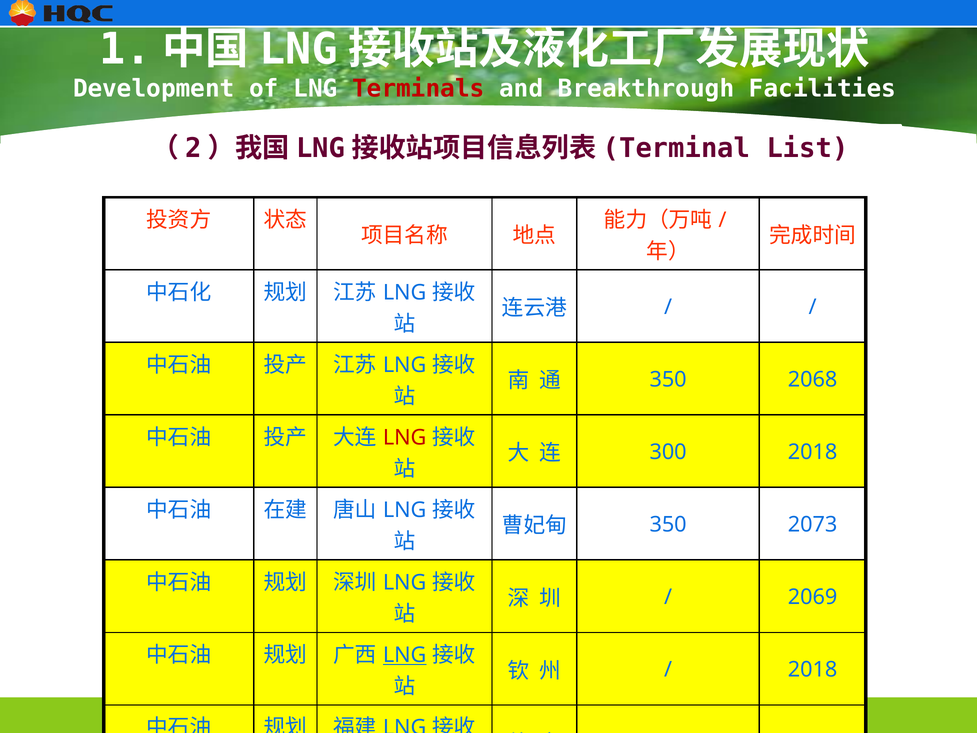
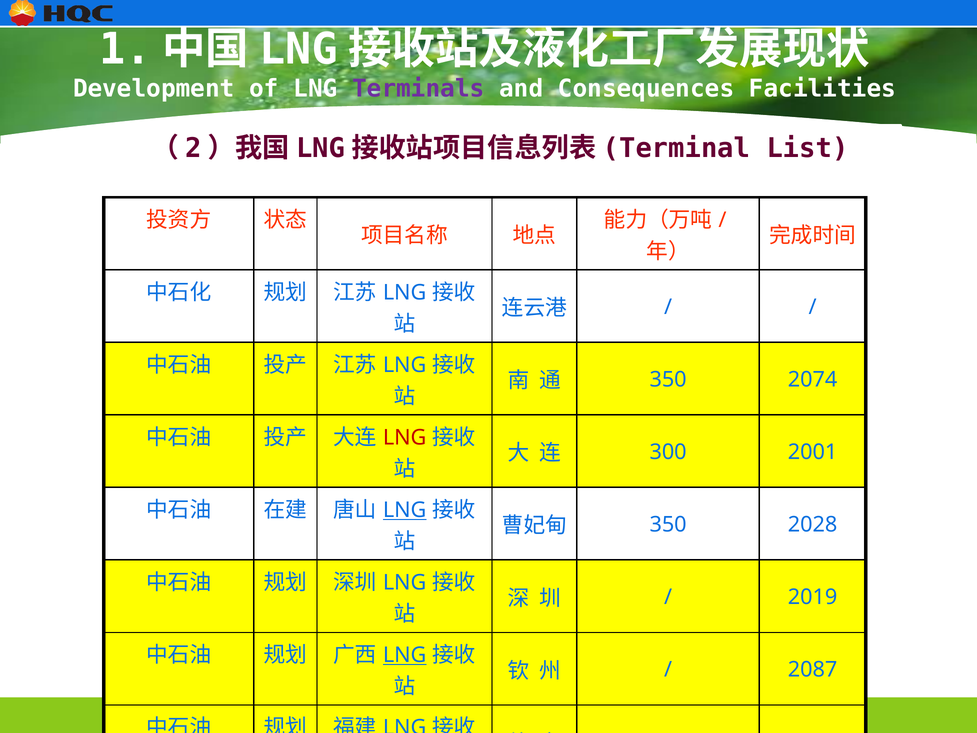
Terminals colour: red -> purple
Breakthrough: Breakthrough -> Consequences
2068: 2068 -> 2074
300 2018: 2018 -> 2001
LNG at (405, 510) underline: none -> present
2073: 2073 -> 2028
2069: 2069 -> 2019
2018 at (813, 670): 2018 -> 2087
